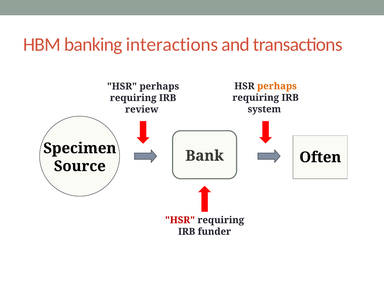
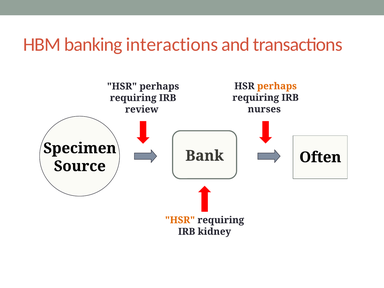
system: system -> nurses
HSR at (180, 220) colour: red -> orange
funder: funder -> kidney
